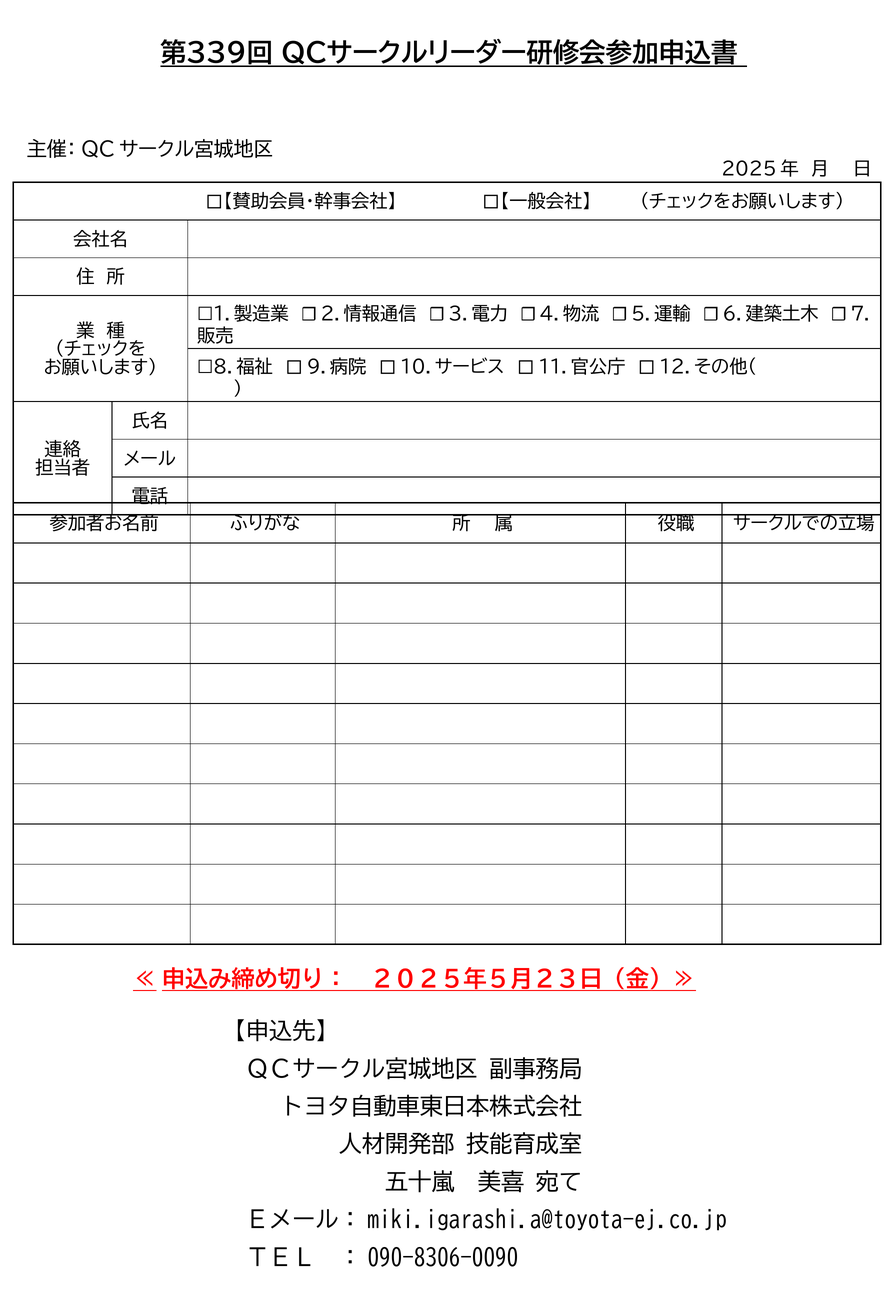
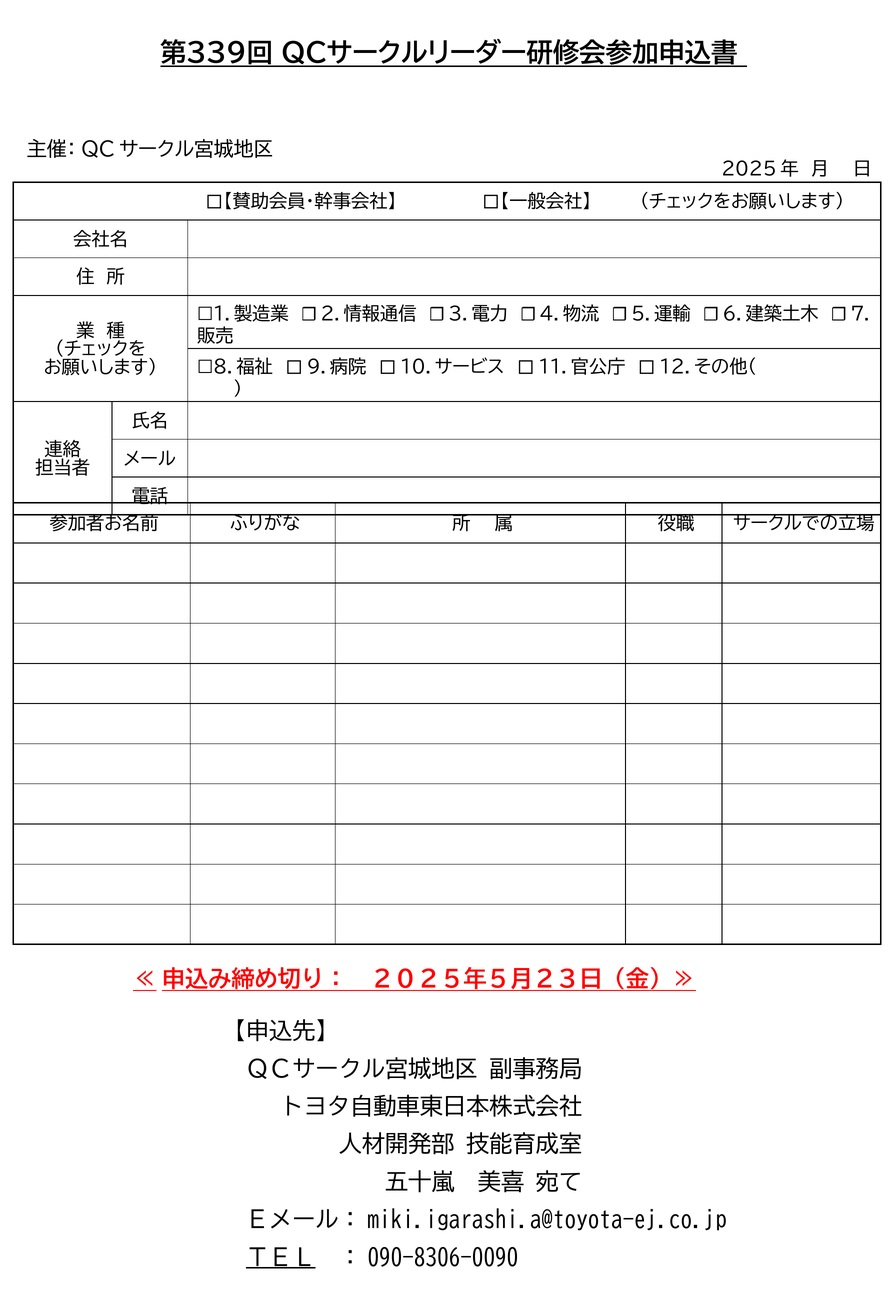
ＴＥＬ underline: none -> present
